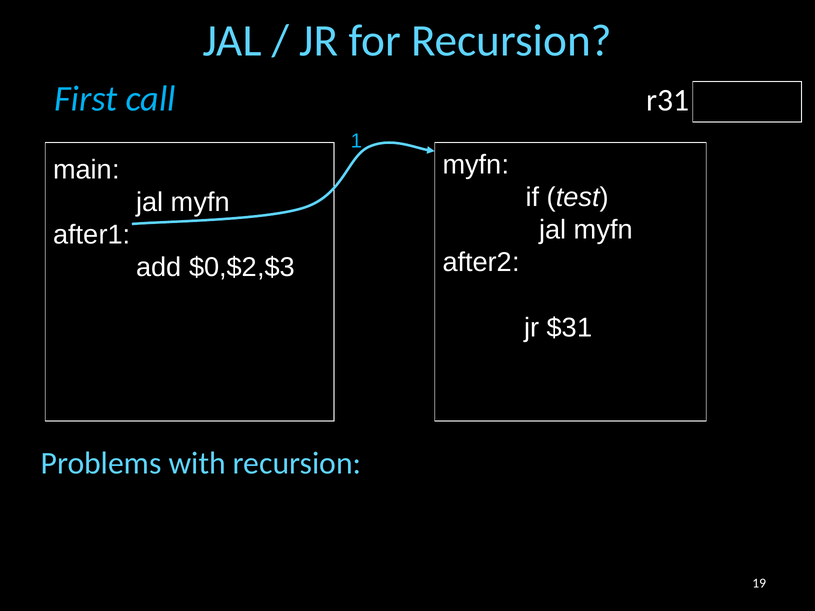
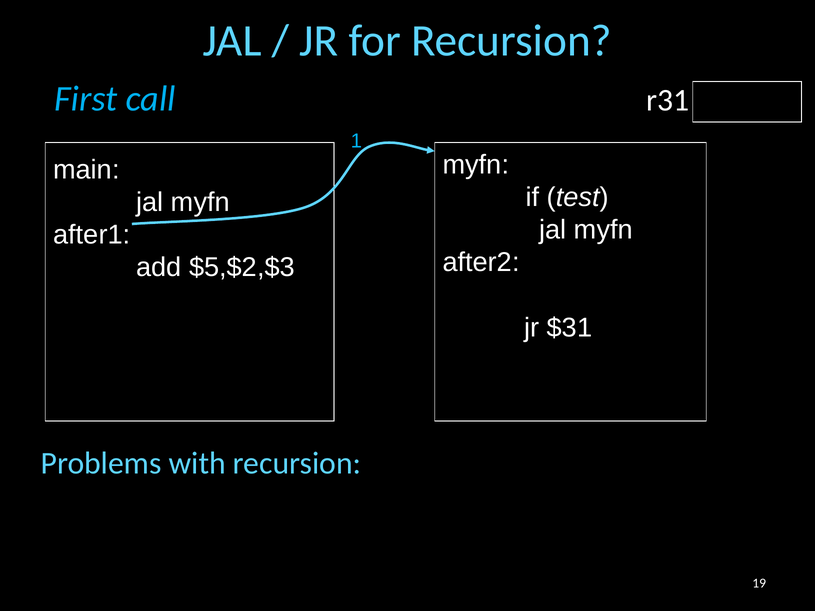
$0,$2,$3: $0,$2,$3 -> $5,$2,$3
